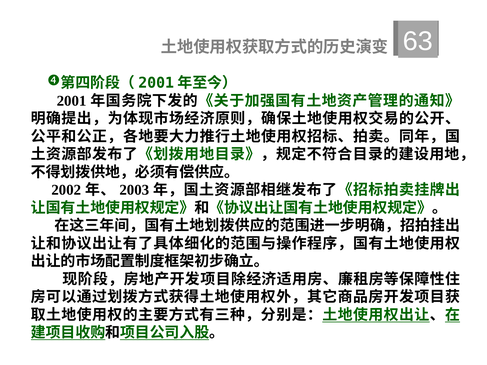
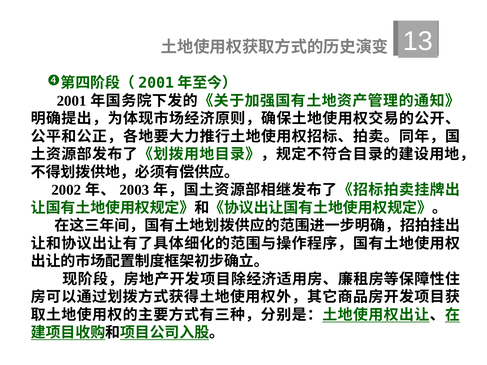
63: 63 -> 13
